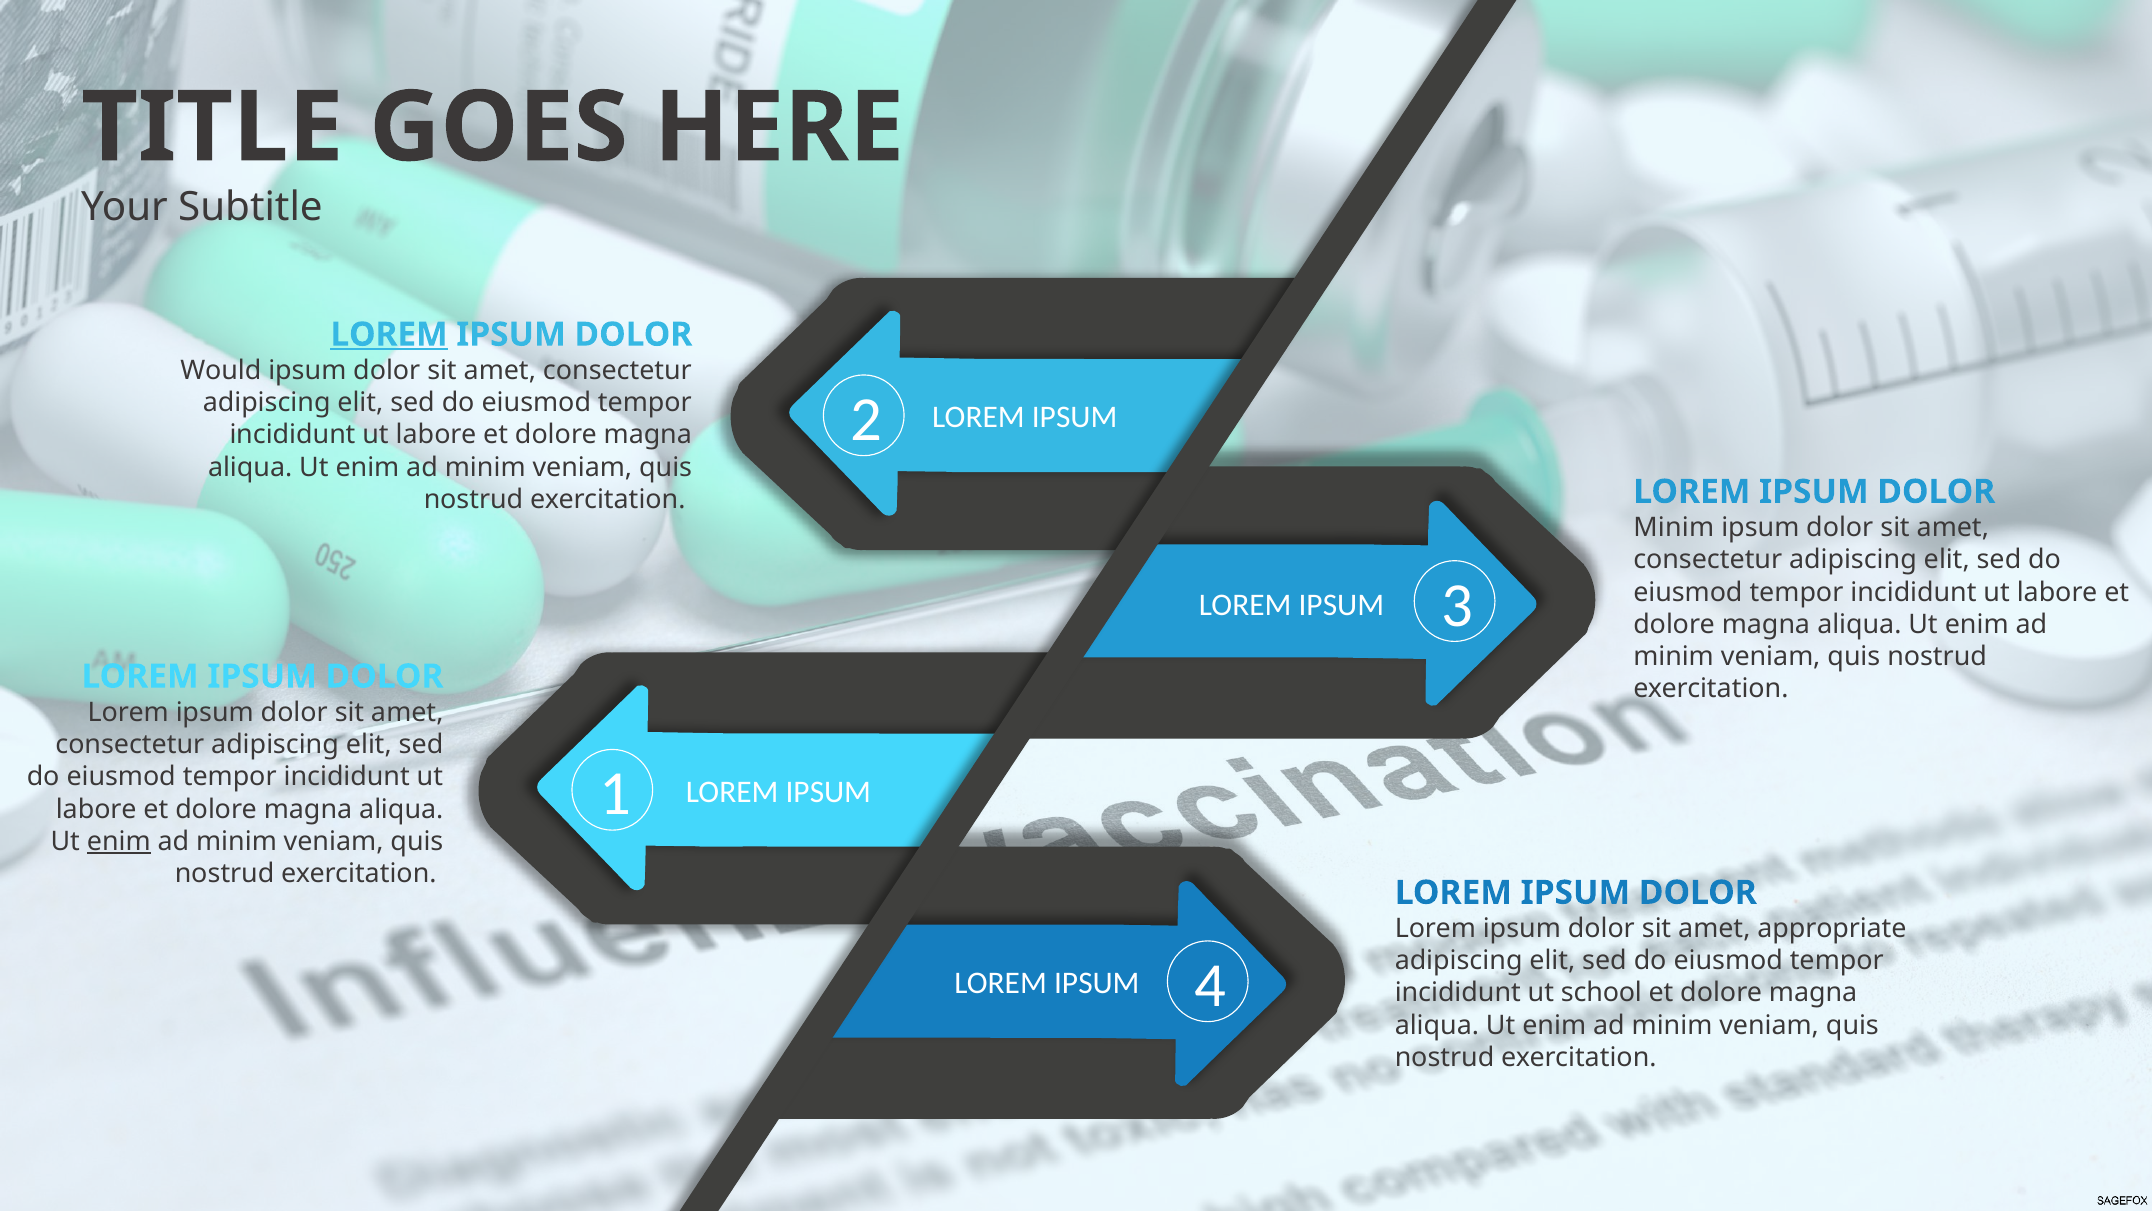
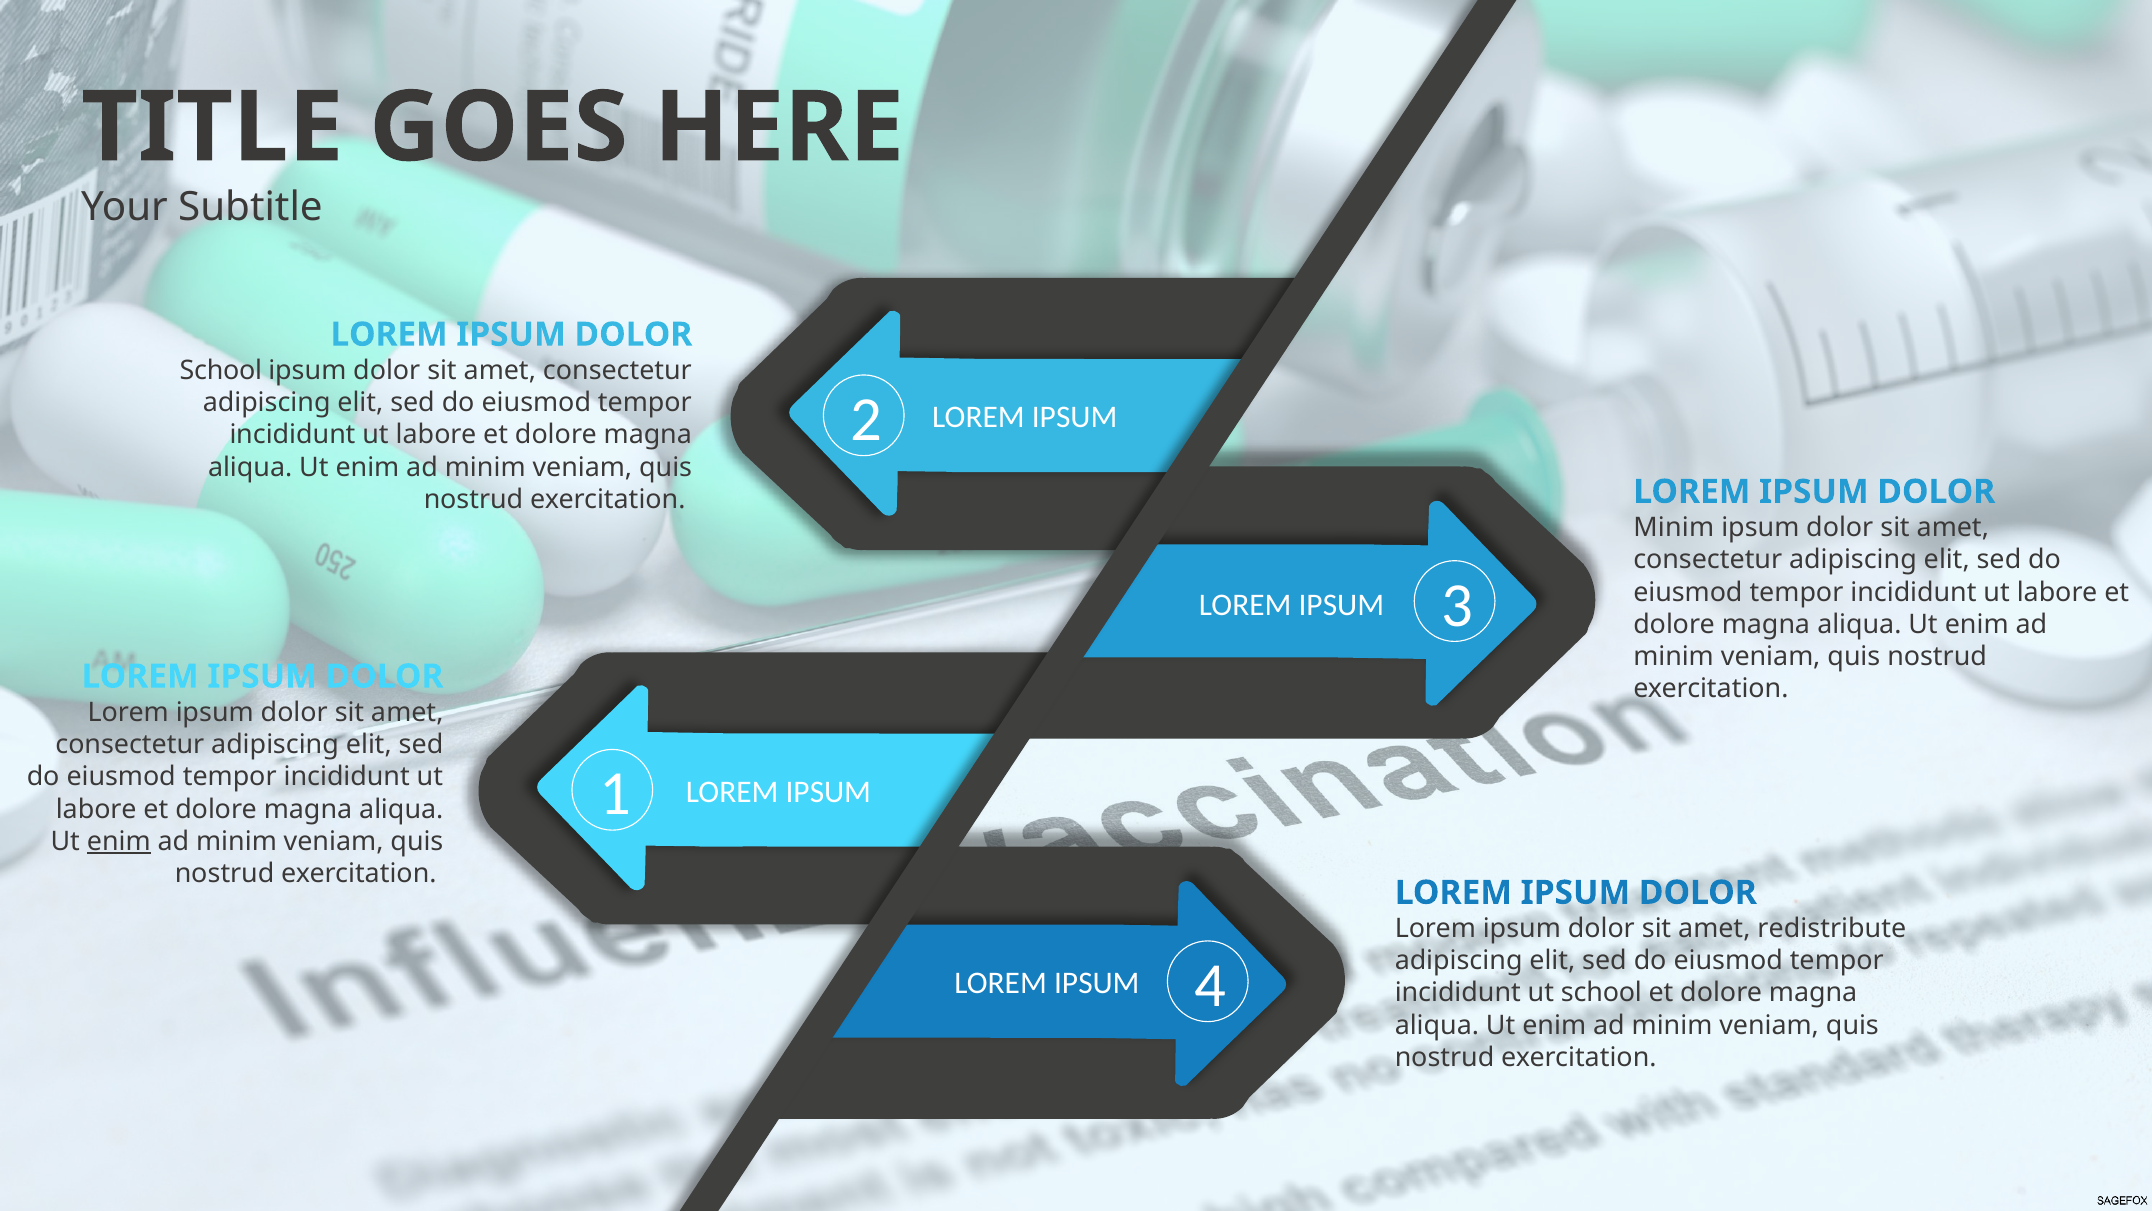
LOREM at (389, 334) underline: present -> none
Would at (221, 370): Would -> School
appropriate: appropriate -> redistribute
